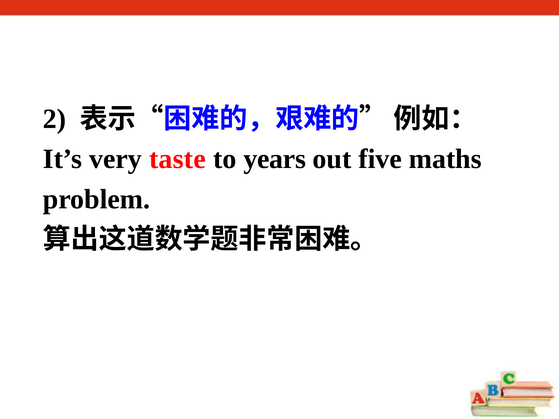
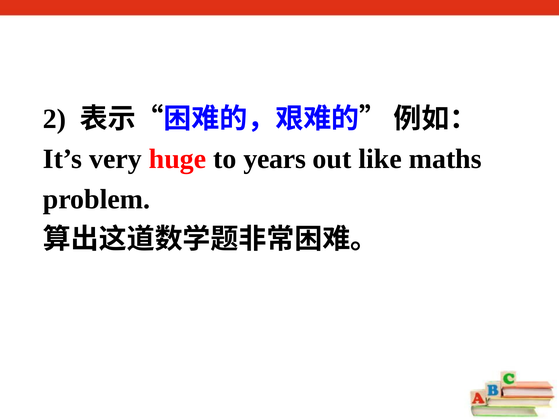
taste: taste -> huge
five: five -> like
